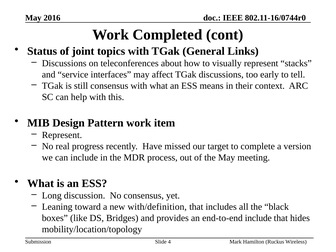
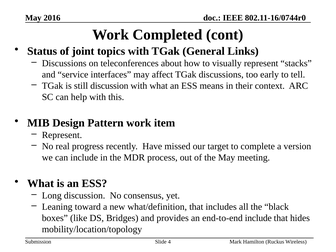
still consensus: consensus -> discussion
with/definition: with/definition -> what/definition
